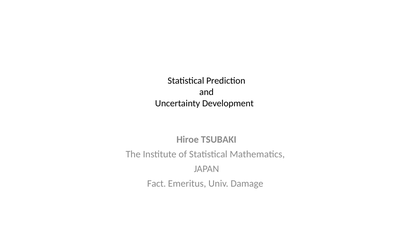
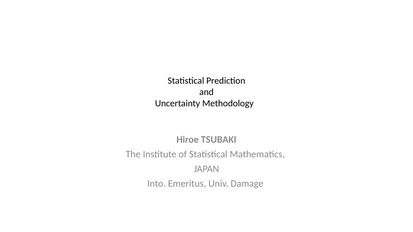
Development: Development -> Methodology
Fact: Fact -> Into
